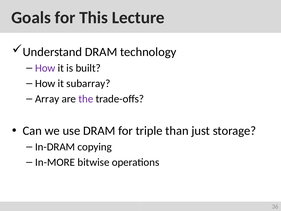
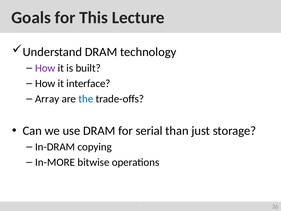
subarray: subarray -> interface
the colour: purple -> blue
triple: triple -> serial
